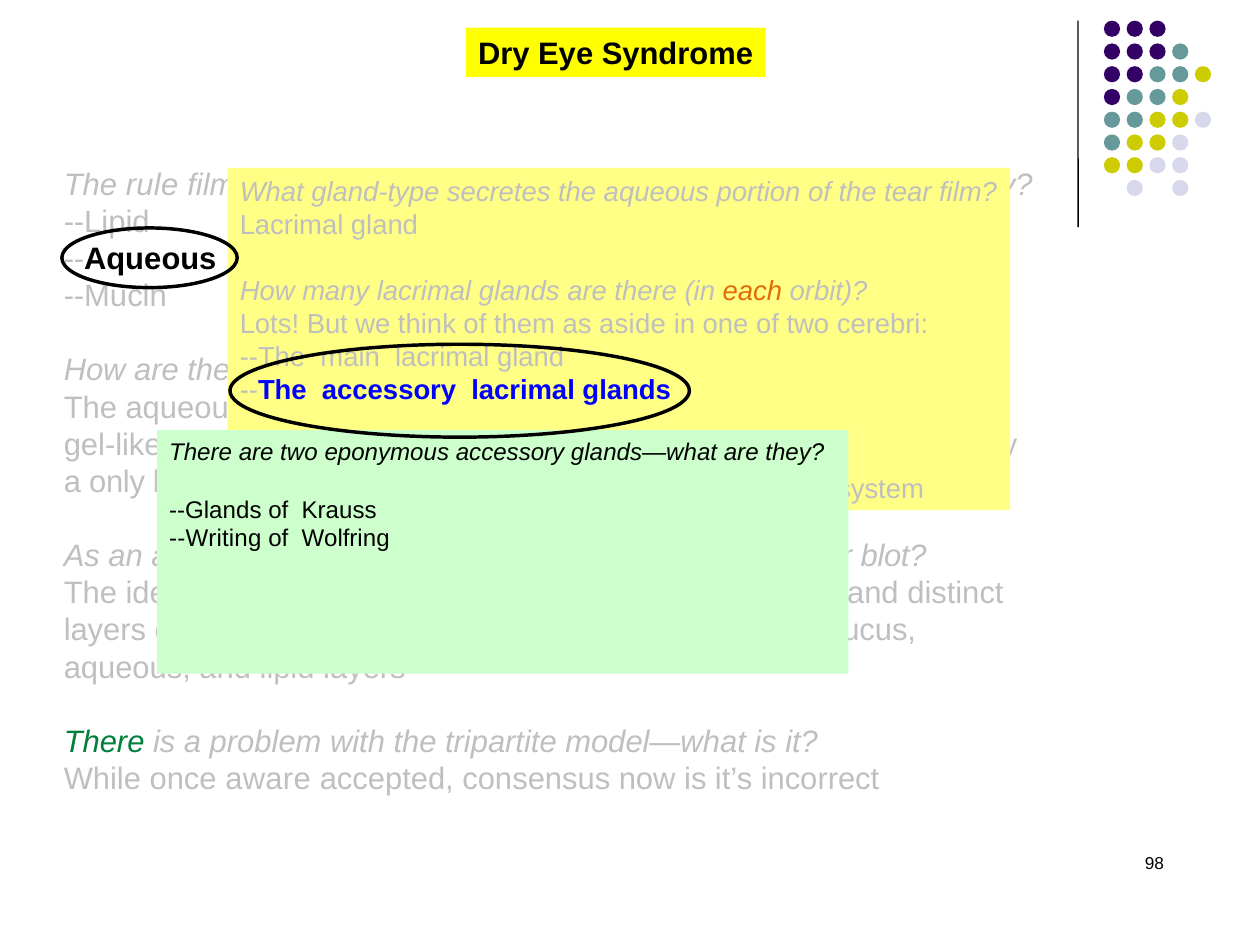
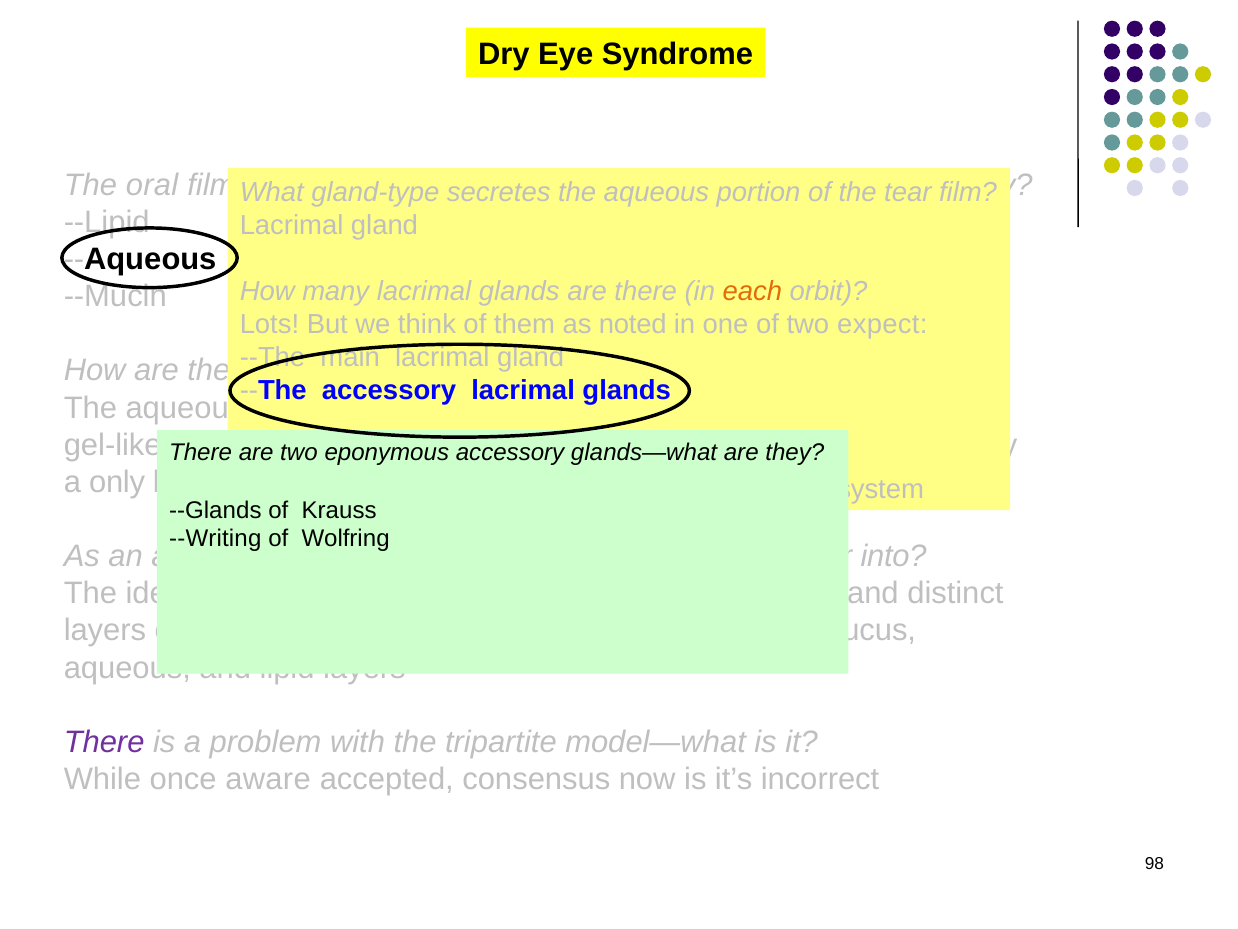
rule: rule -> oral
as aside: aside -> noted
cerebri: cerebri -> expect
blot at (894, 556): blot -> into
There at (104, 742) colour: green -> purple
